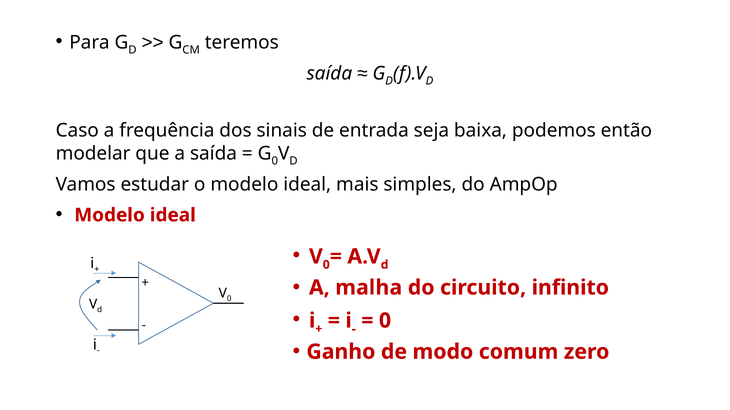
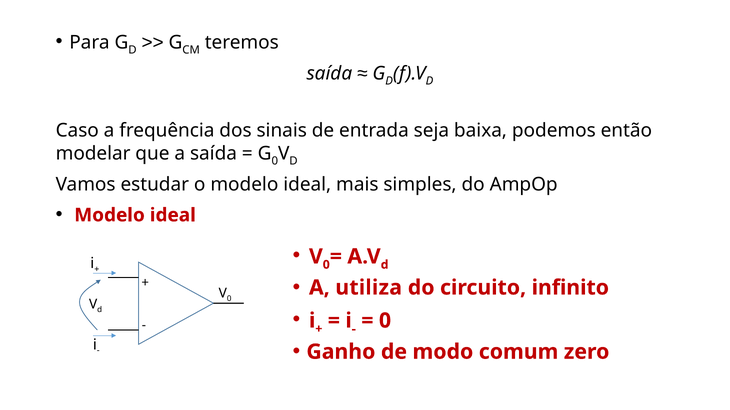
malha: malha -> utiliza
